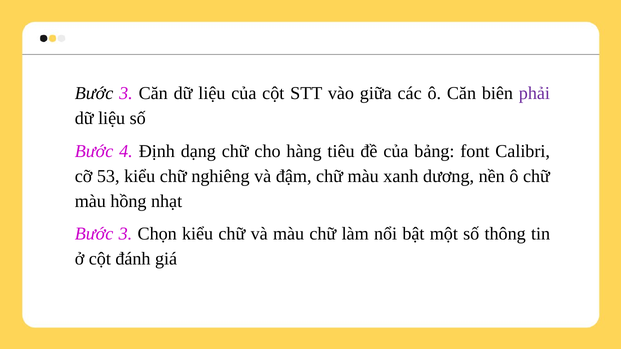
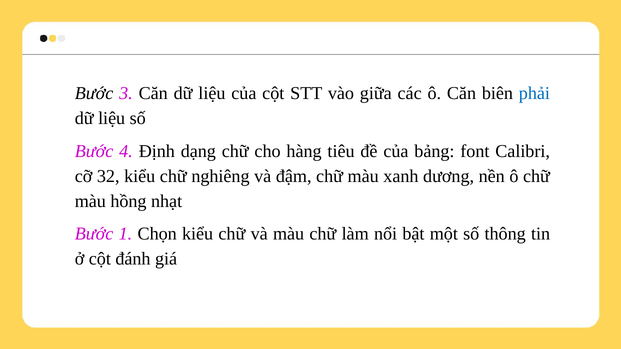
phải colour: purple -> blue
53: 53 -> 32
3 at (125, 234): 3 -> 1
